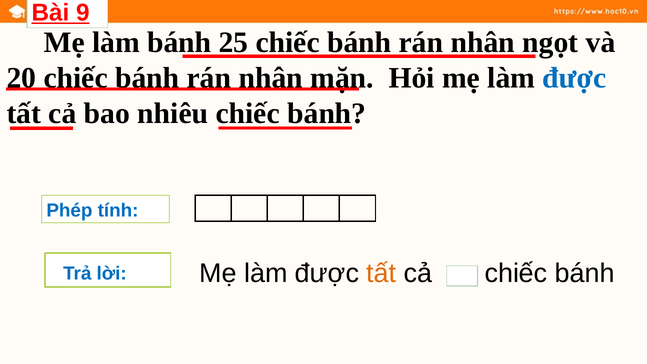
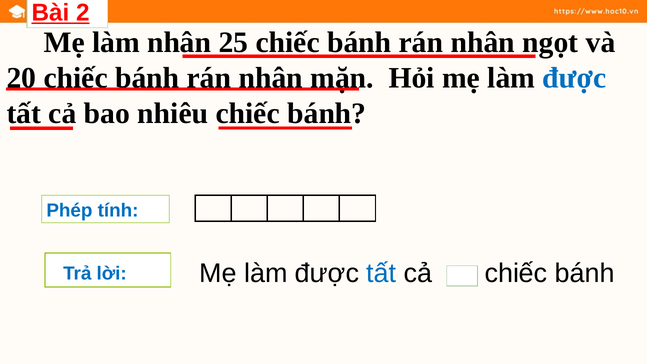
9: 9 -> 2
làm bánh: bánh -> nhân
tất at (381, 274) colour: orange -> blue
